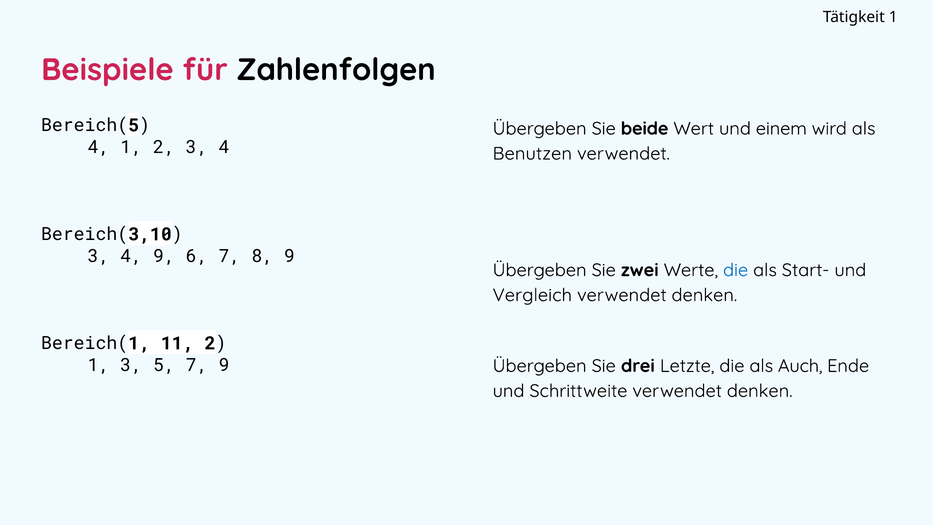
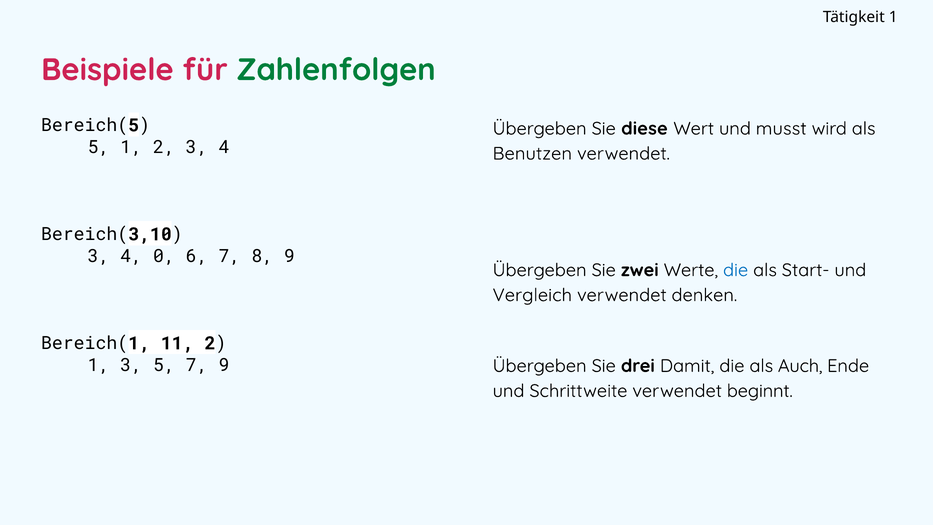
Zahlenfolgen colour: black -> green
beide: beide -> diese
einem: einem -> musst
4 at (99, 147): 4 -> 5
4 9: 9 -> 0
Letzte: Letzte -> Damit
Schrittweite verwendet denken: denken -> beginnt
